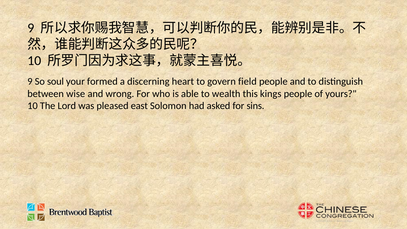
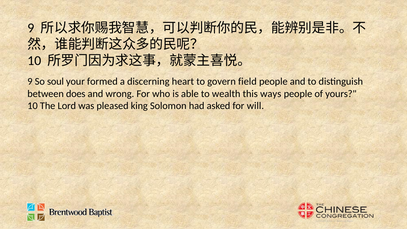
wise: wise -> does
kings: kings -> ways
east: east -> king
sins: sins -> will
